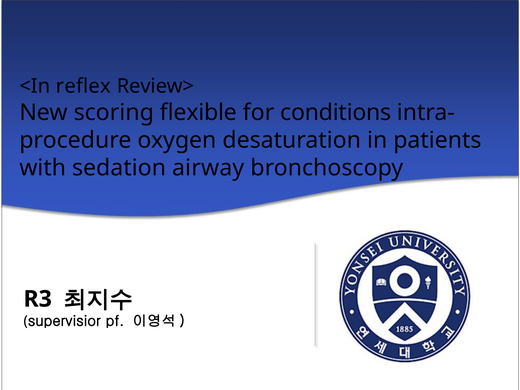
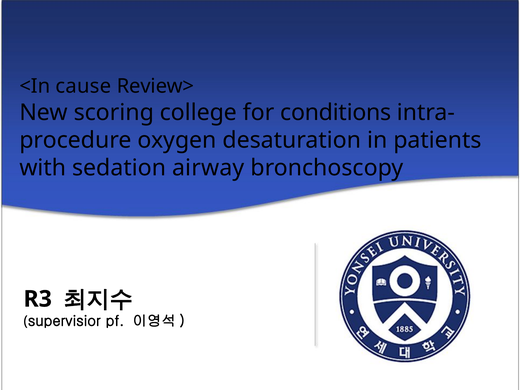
reflex: reflex -> cause
flexible: flexible -> college
